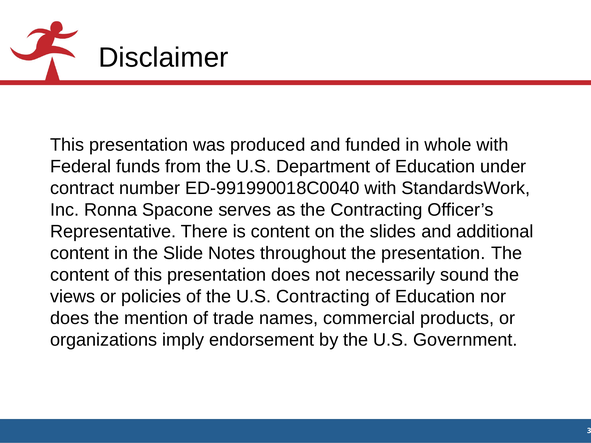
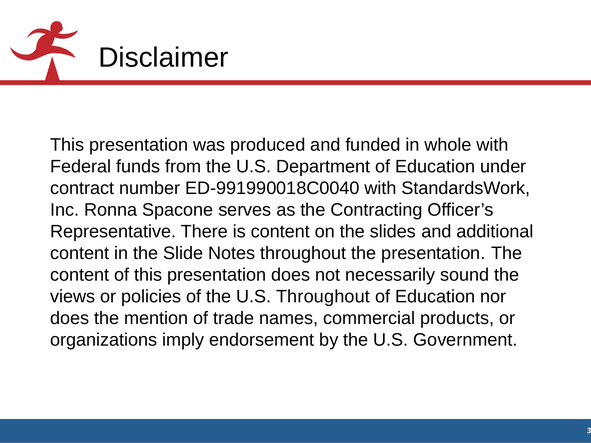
U.S Contracting: Contracting -> Throughout
